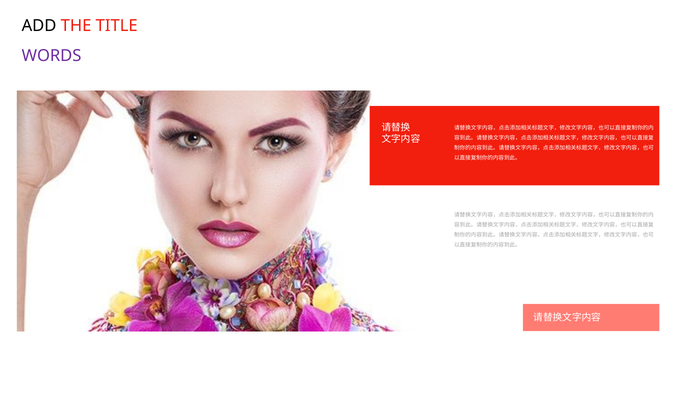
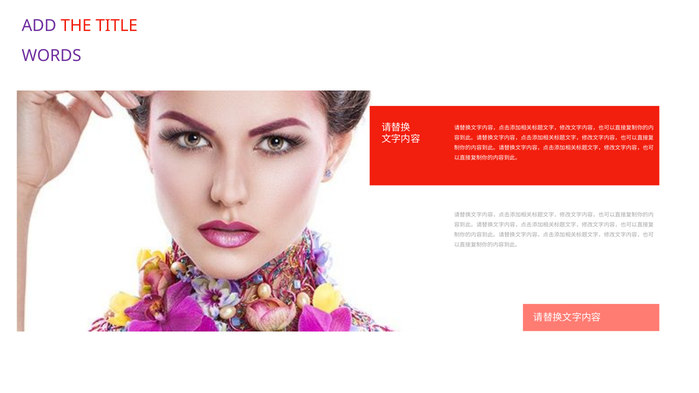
ADD colour: black -> purple
